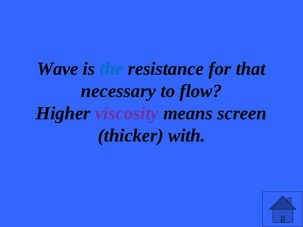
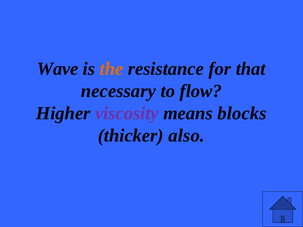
the colour: blue -> orange
screen: screen -> blocks
with: with -> also
